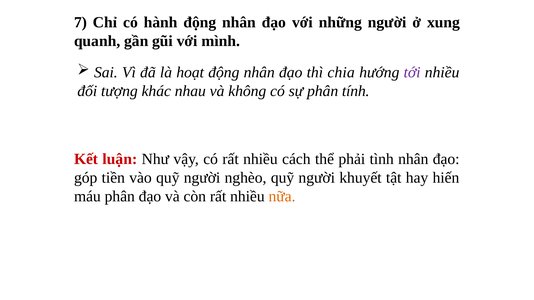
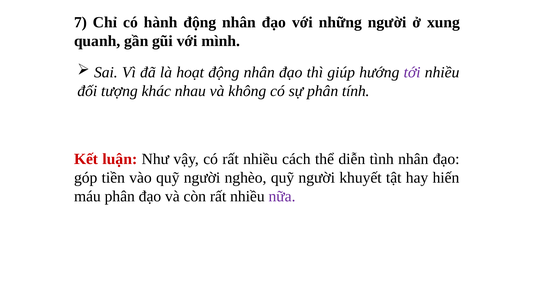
chia: chia -> giúp
phải: phải -> diễn
nữa colour: orange -> purple
